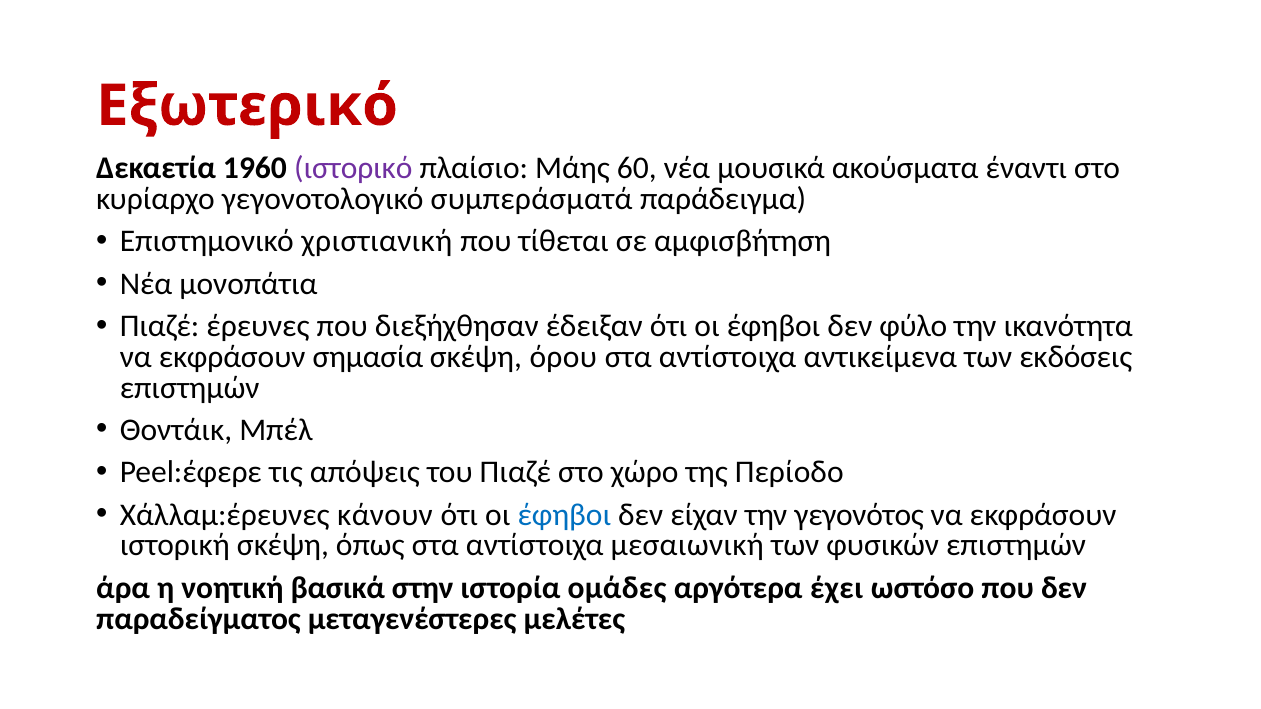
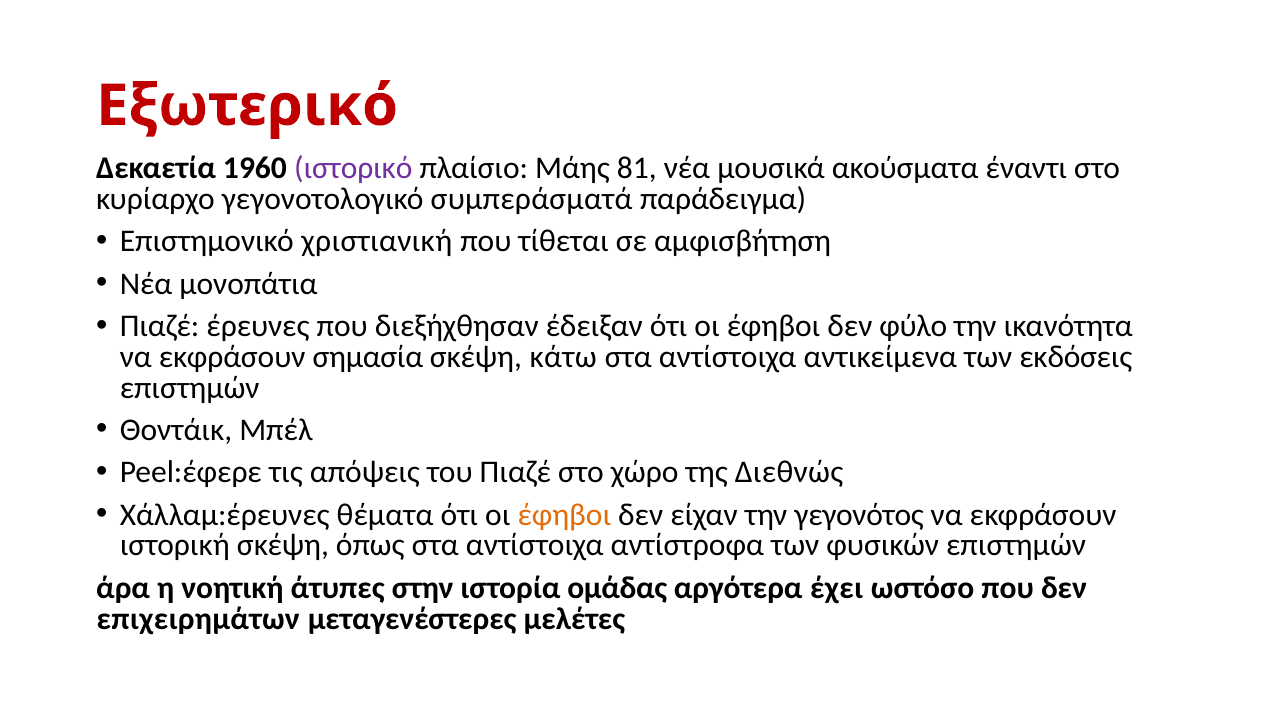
60: 60 -> 81
όρου: όρου -> κάτω
Περίοδο: Περίοδο -> Διεθνώς
κάνουν: κάνουν -> θέματα
έφηβοι at (564, 515) colour: blue -> orange
μεσαιωνική: μεσαιωνική -> αντίστροφα
βασικά: βασικά -> άτυπες
ομάδες: ομάδες -> ομάδας
παραδείγματος: παραδείγματος -> επιχειρημάτων
